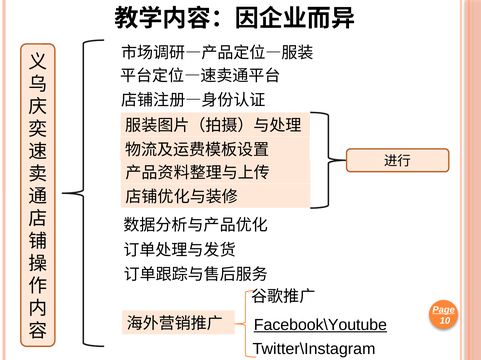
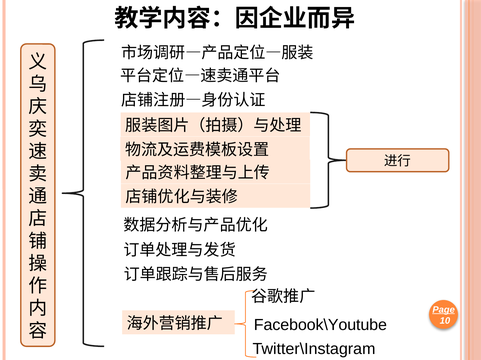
Facebook\Youtube underline: present -> none
